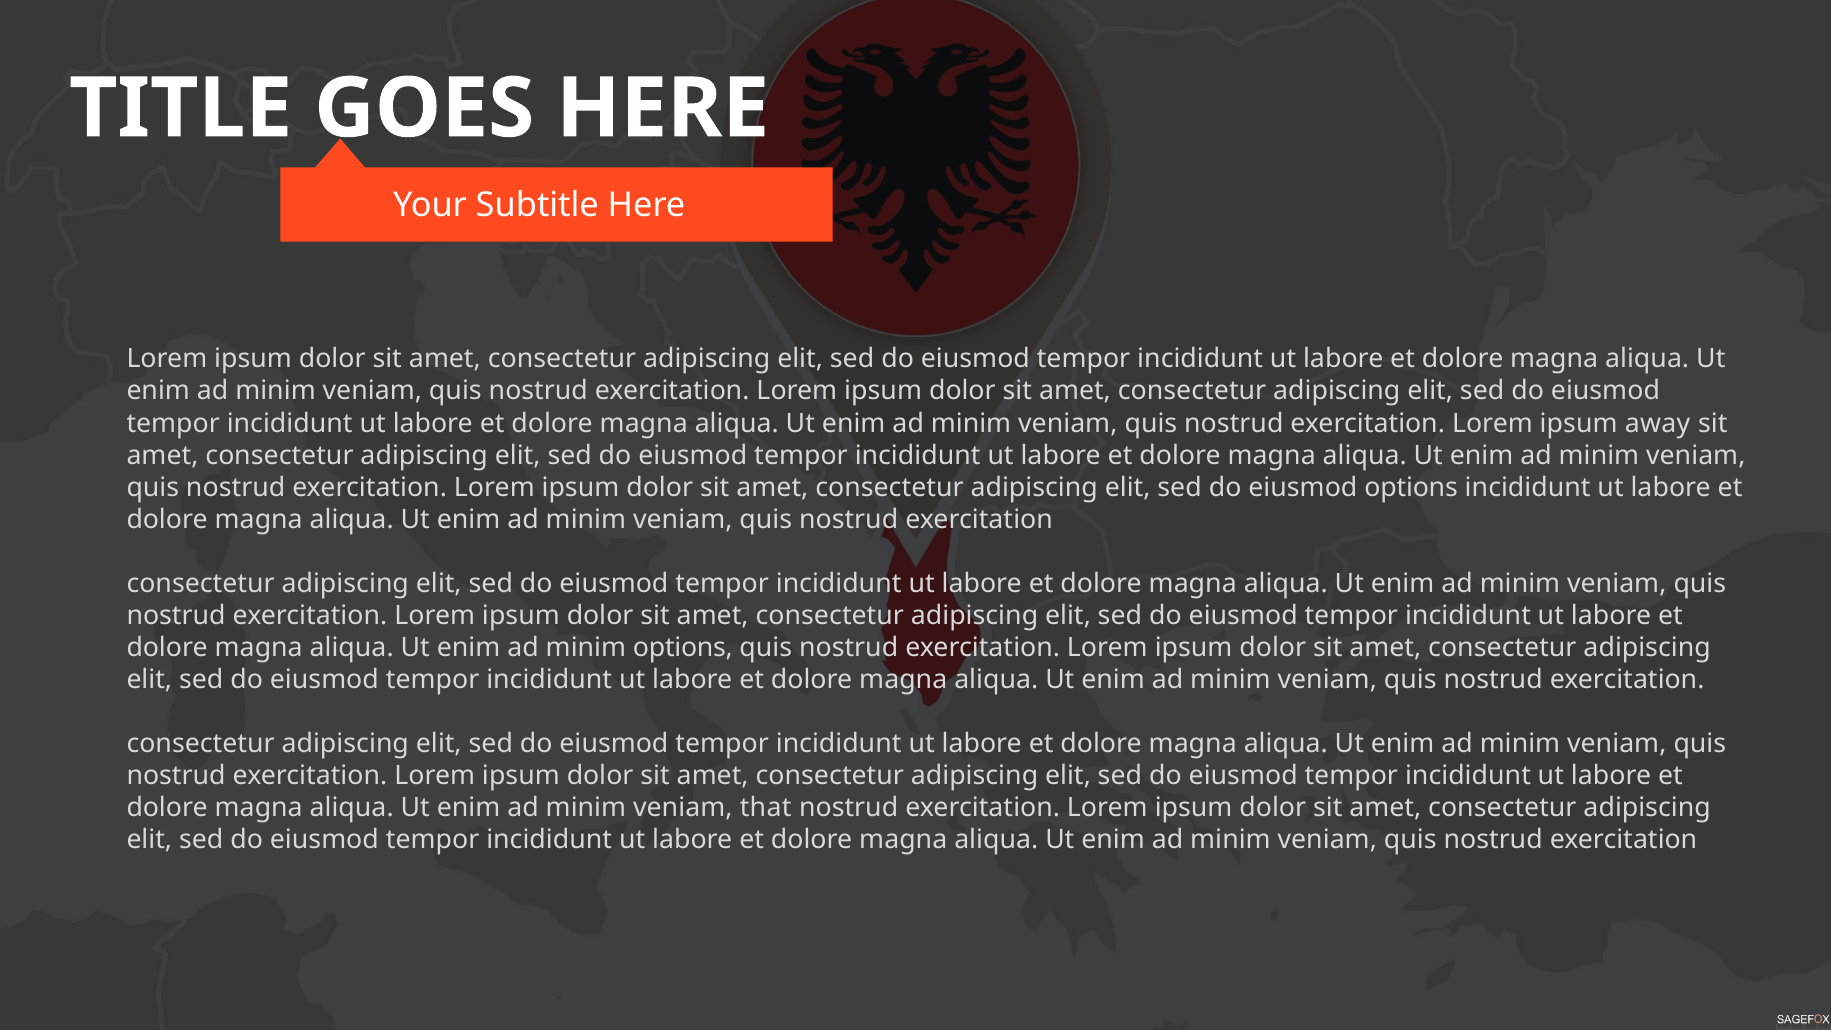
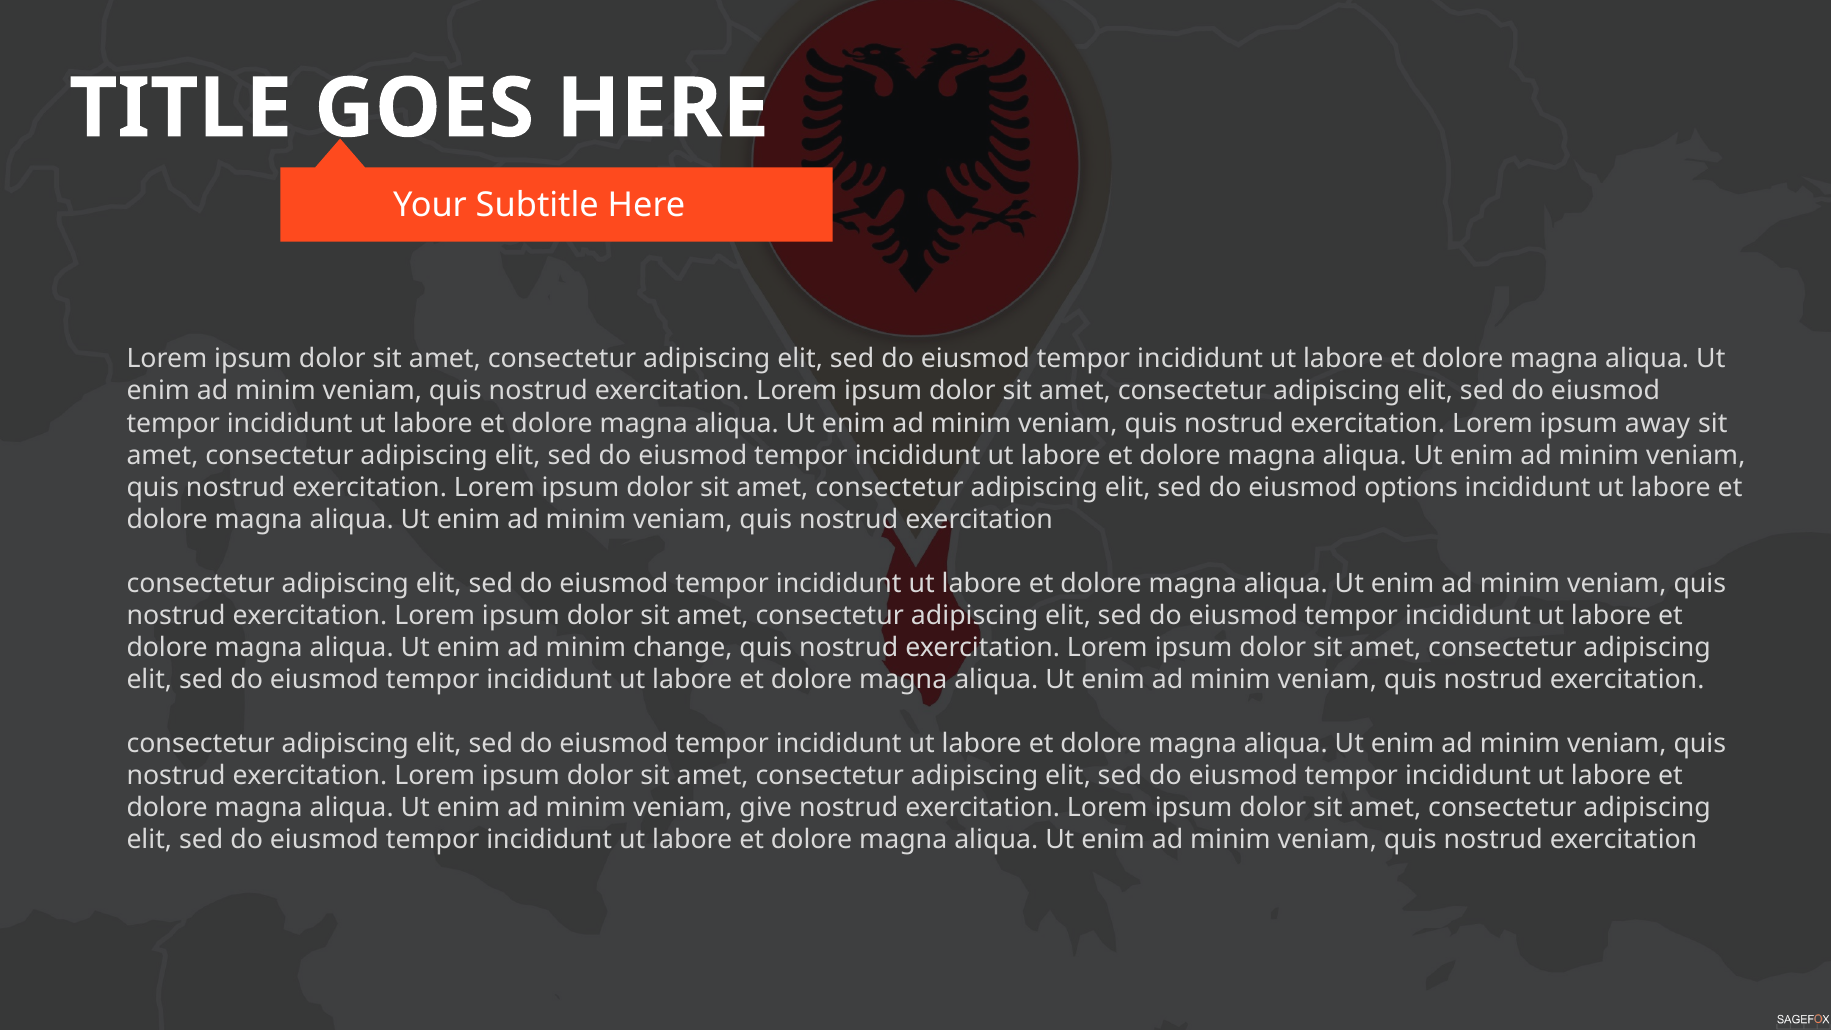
minim options: options -> change
that: that -> give
